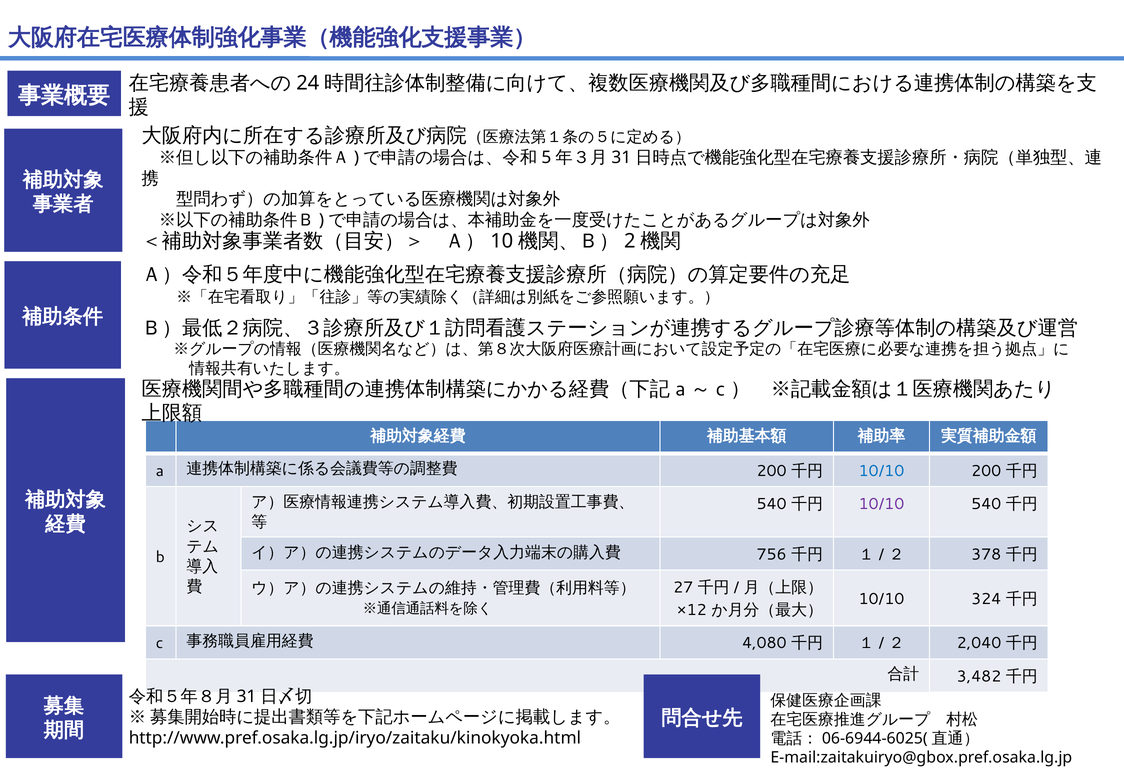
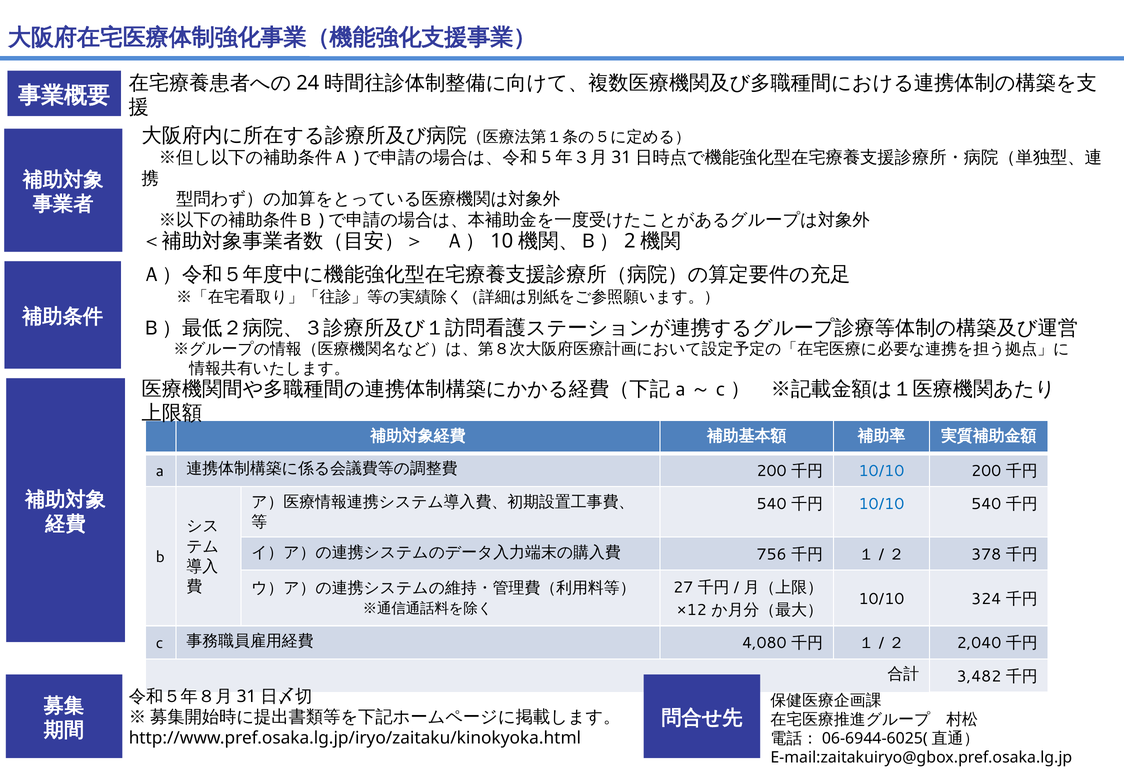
10/10 at (881, 504) colour: purple -> blue
